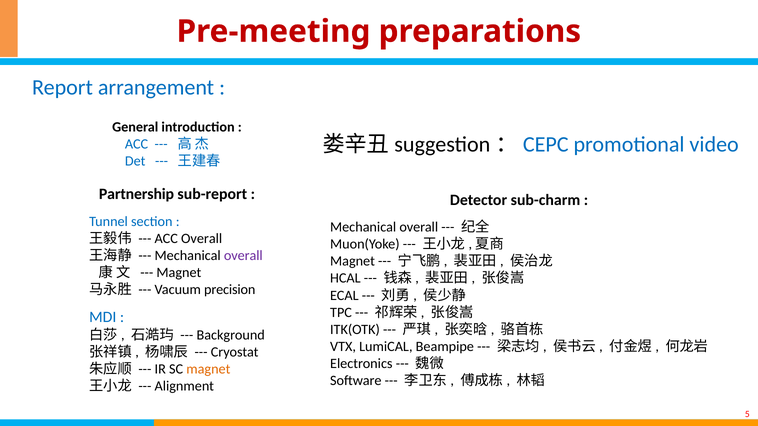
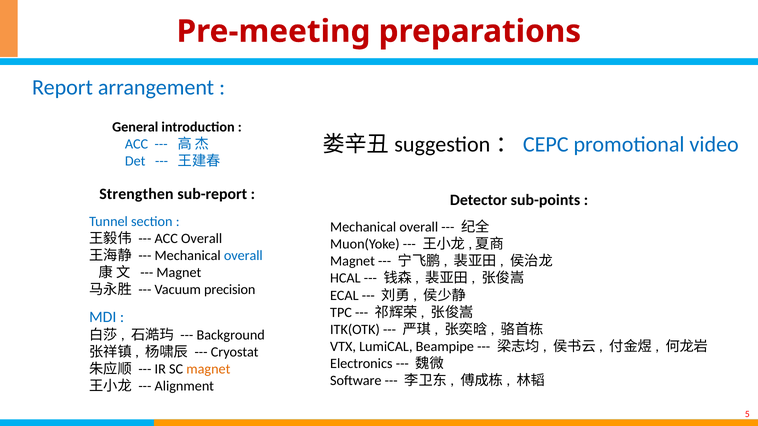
Partnership: Partnership -> Strengthen
sub-charm: sub-charm -> sub-points
overall at (243, 256) colour: purple -> blue
